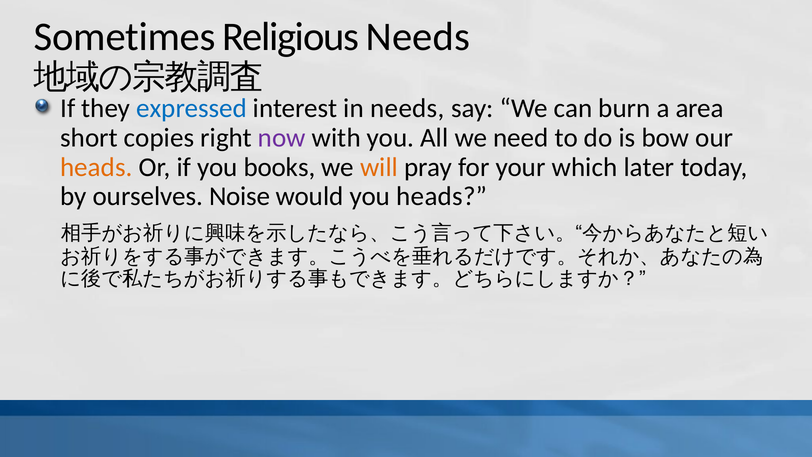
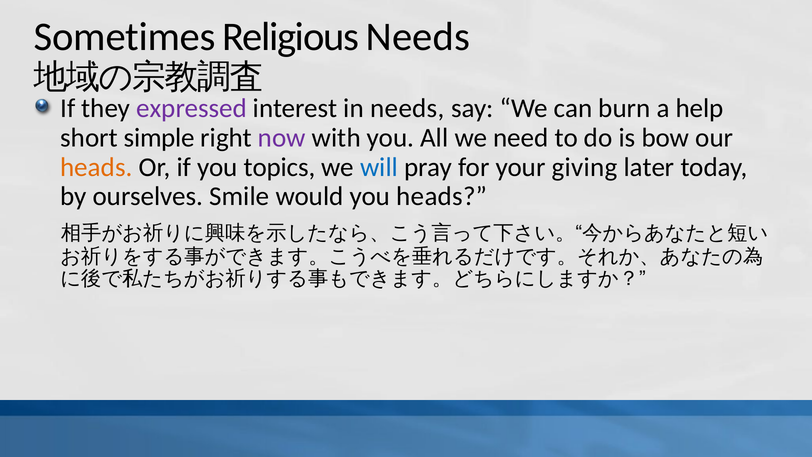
expressed colour: blue -> purple
area: area -> help
copies: copies -> simple
books: books -> topics
will colour: orange -> blue
which: which -> giving
Noise: Noise -> Smile
